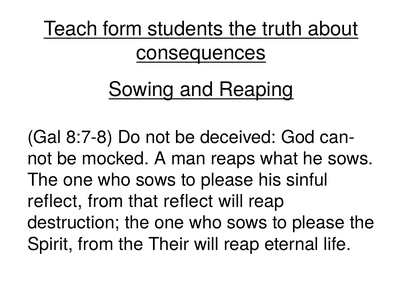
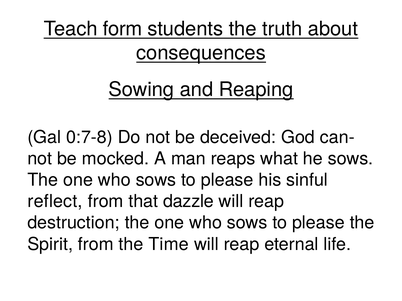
8:7-8: 8:7-8 -> 0:7-8
that reflect: reflect -> dazzle
Their: Their -> Time
